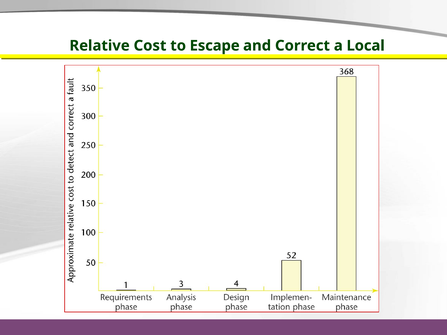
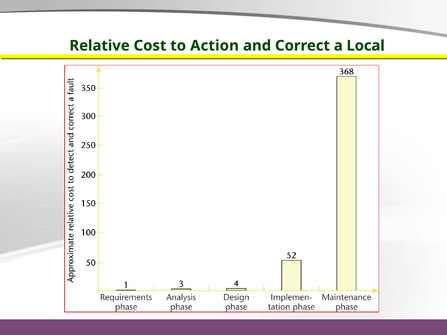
Escape: Escape -> Action
